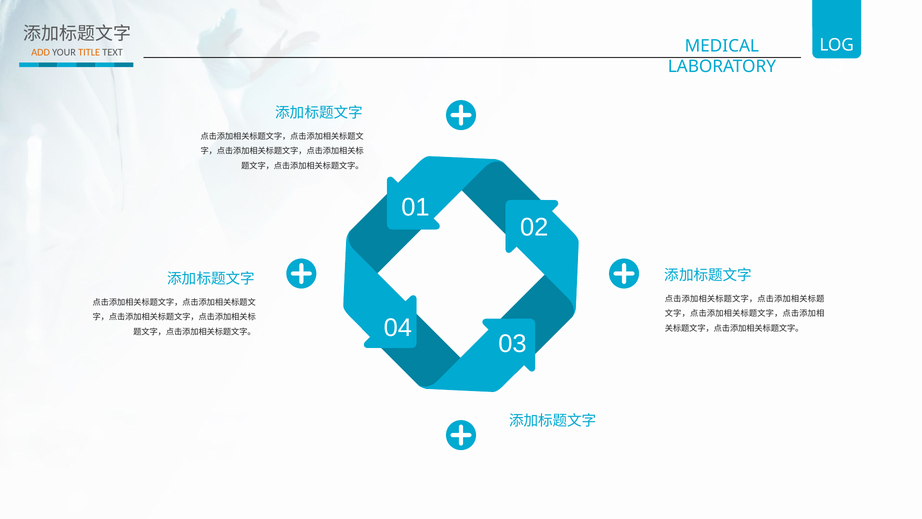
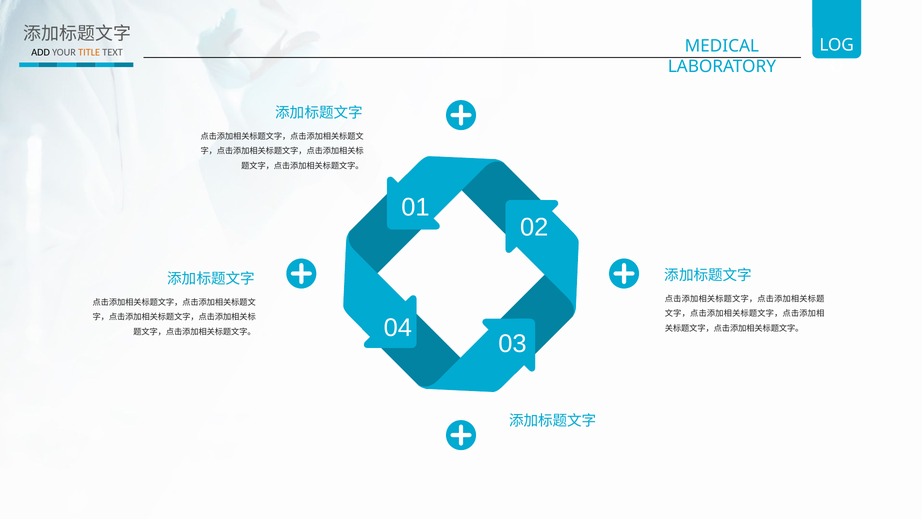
ADD colour: orange -> black
